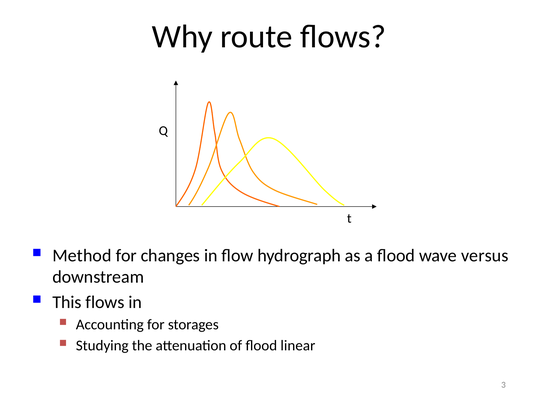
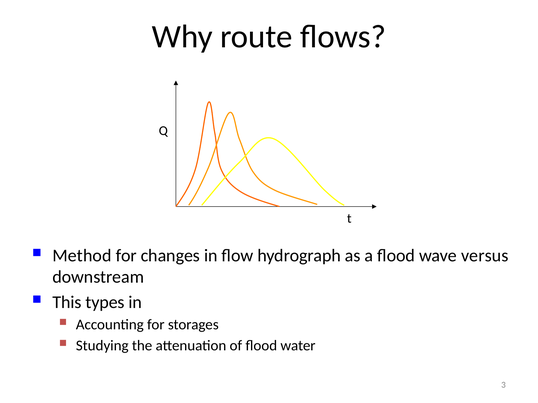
This flows: flows -> types
linear: linear -> water
